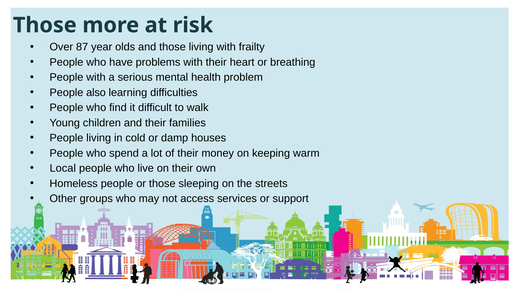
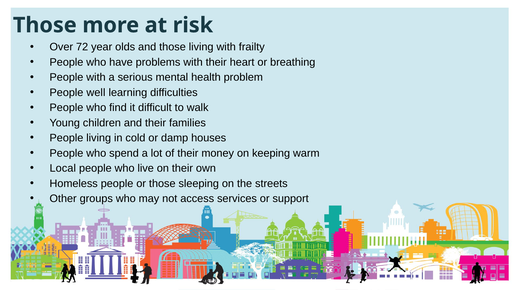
87: 87 -> 72
also: also -> well
